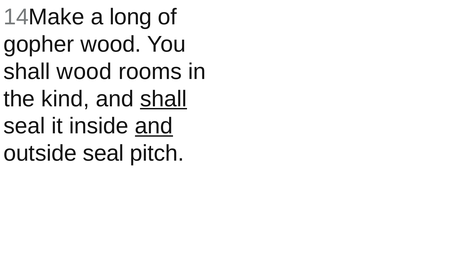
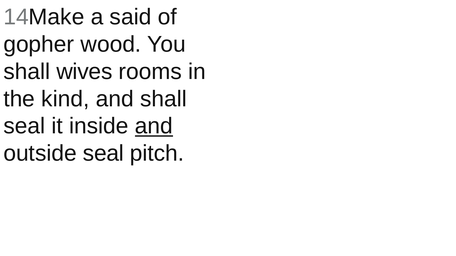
long: long -> said
shall wood: wood -> wives
shall at (163, 99) underline: present -> none
